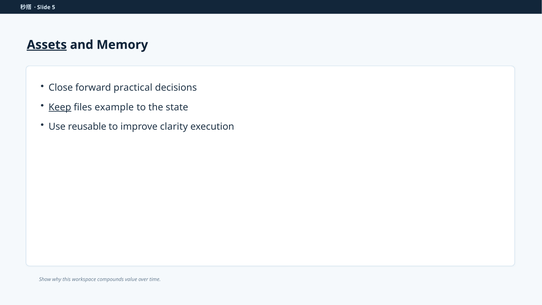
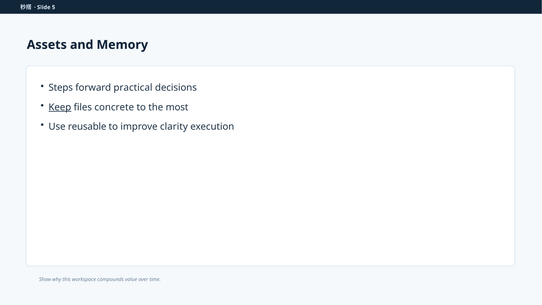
Assets underline: present -> none
Close: Close -> Steps
example: example -> concrete
state: state -> most
